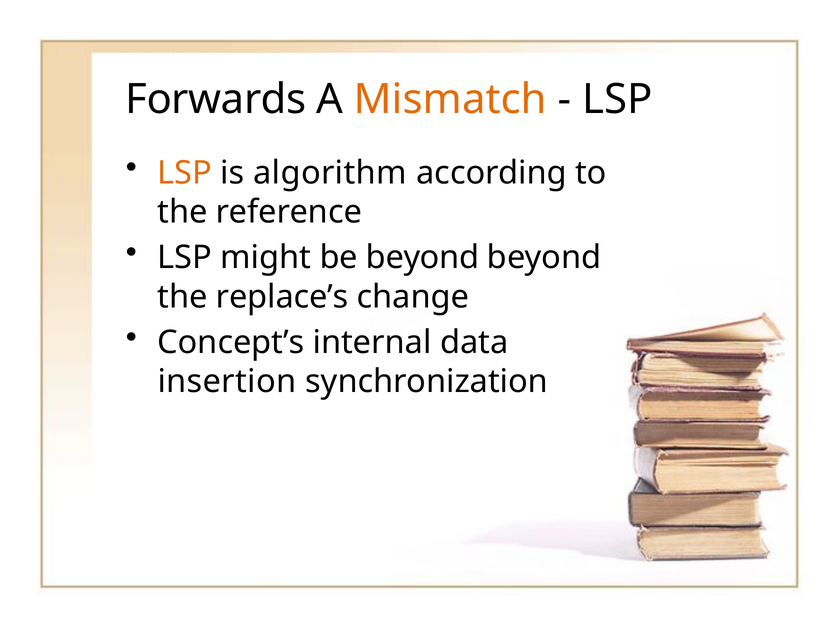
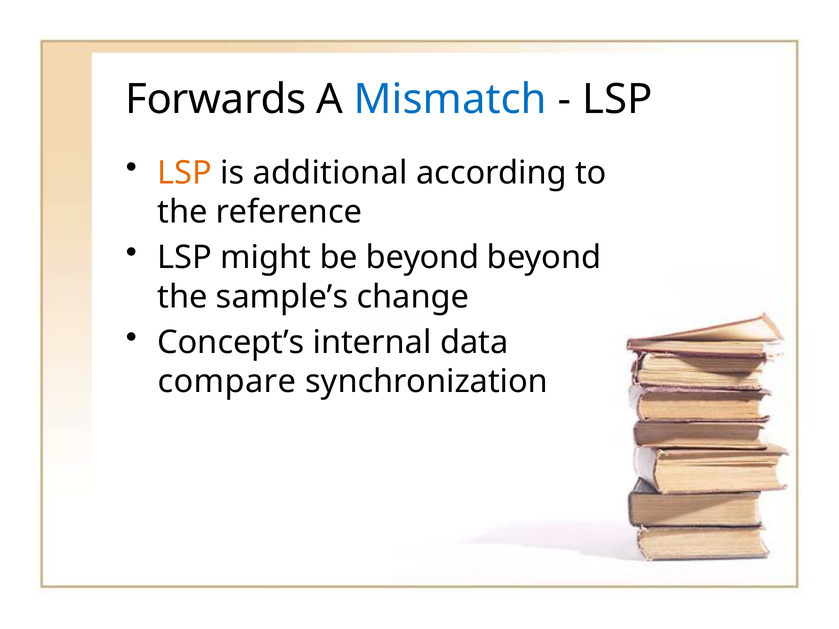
Mismatch colour: orange -> blue
algorithm: algorithm -> additional
replace’s: replace’s -> sample’s
insertion: insertion -> compare
